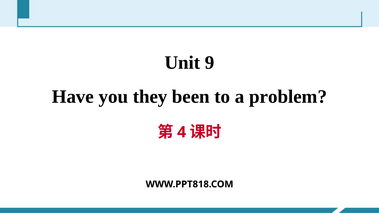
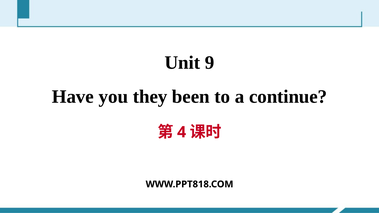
problem: problem -> continue
